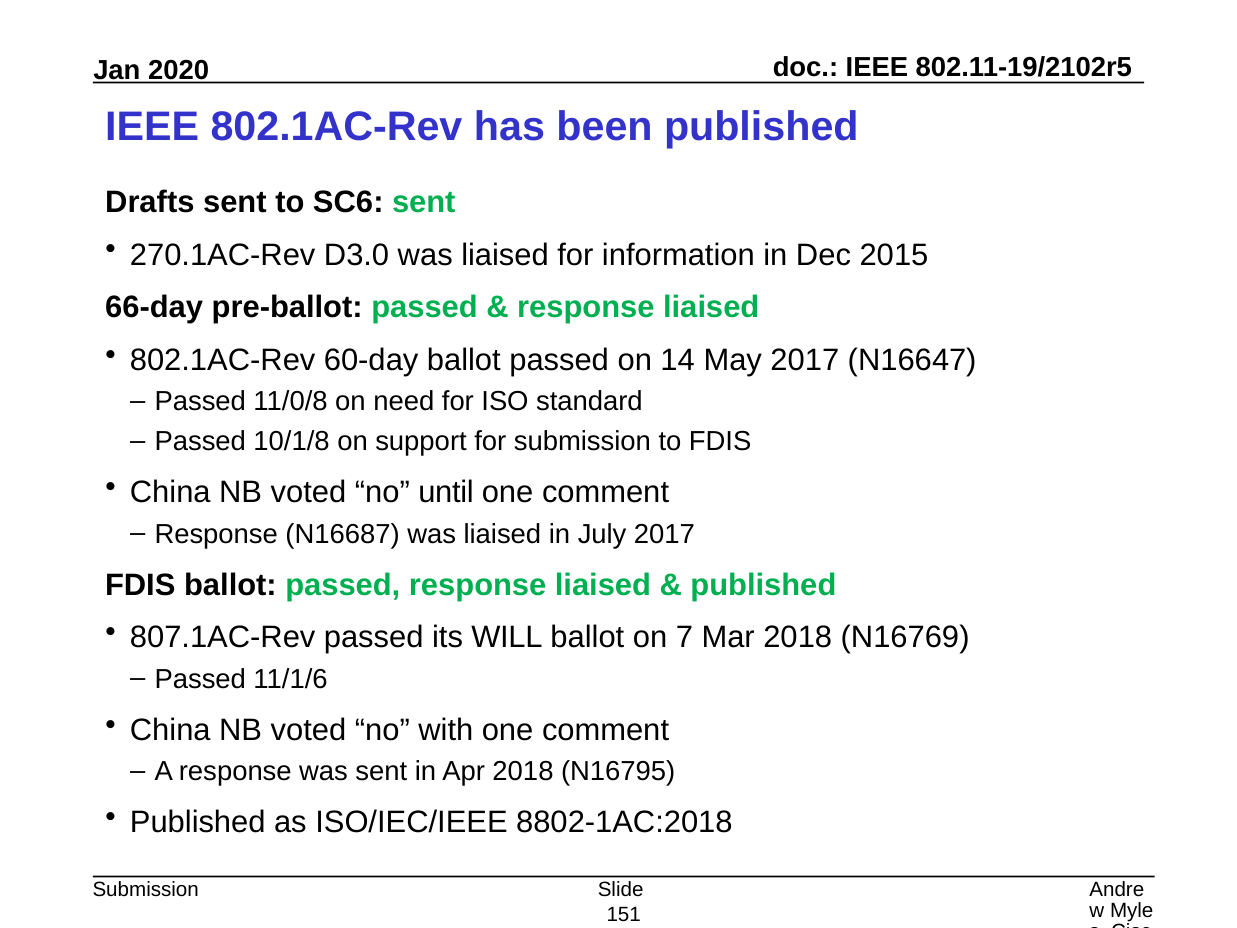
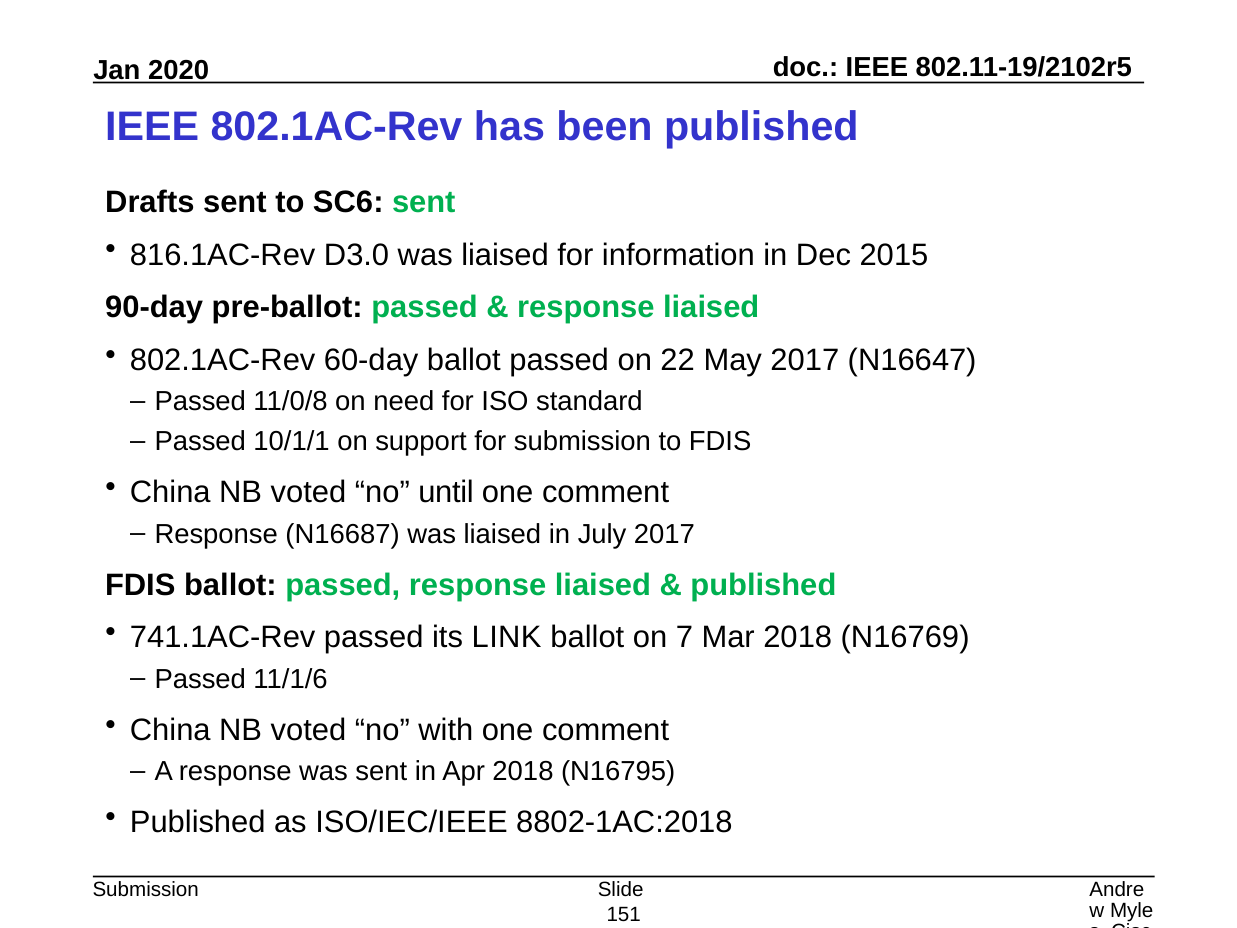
270.1AC-Rev: 270.1AC-Rev -> 816.1AC-Rev
66-day: 66-day -> 90-day
14: 14 -> 22
10/1/8: 10/1/8 -> 10/1/1
807.1AC-Rev: 807.1AC-Rev -> 741.1AC-Rev
WILL: WILL -> LINK
